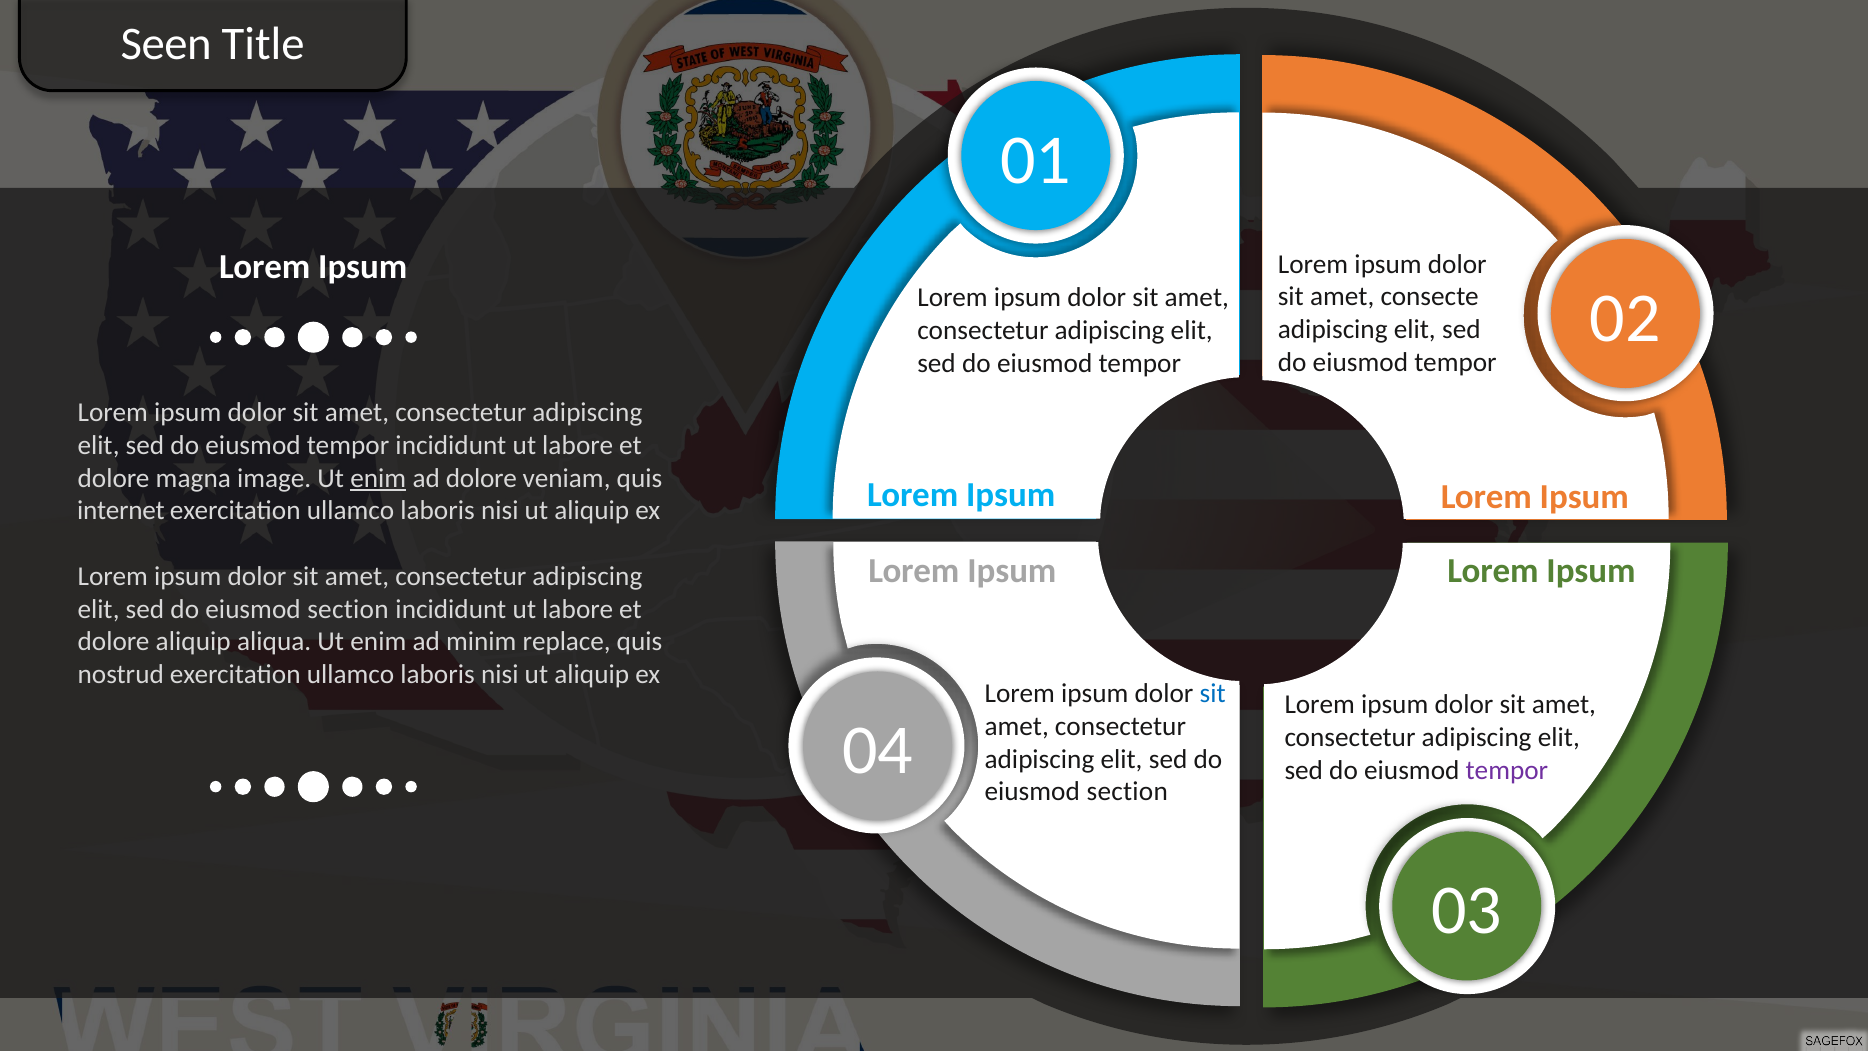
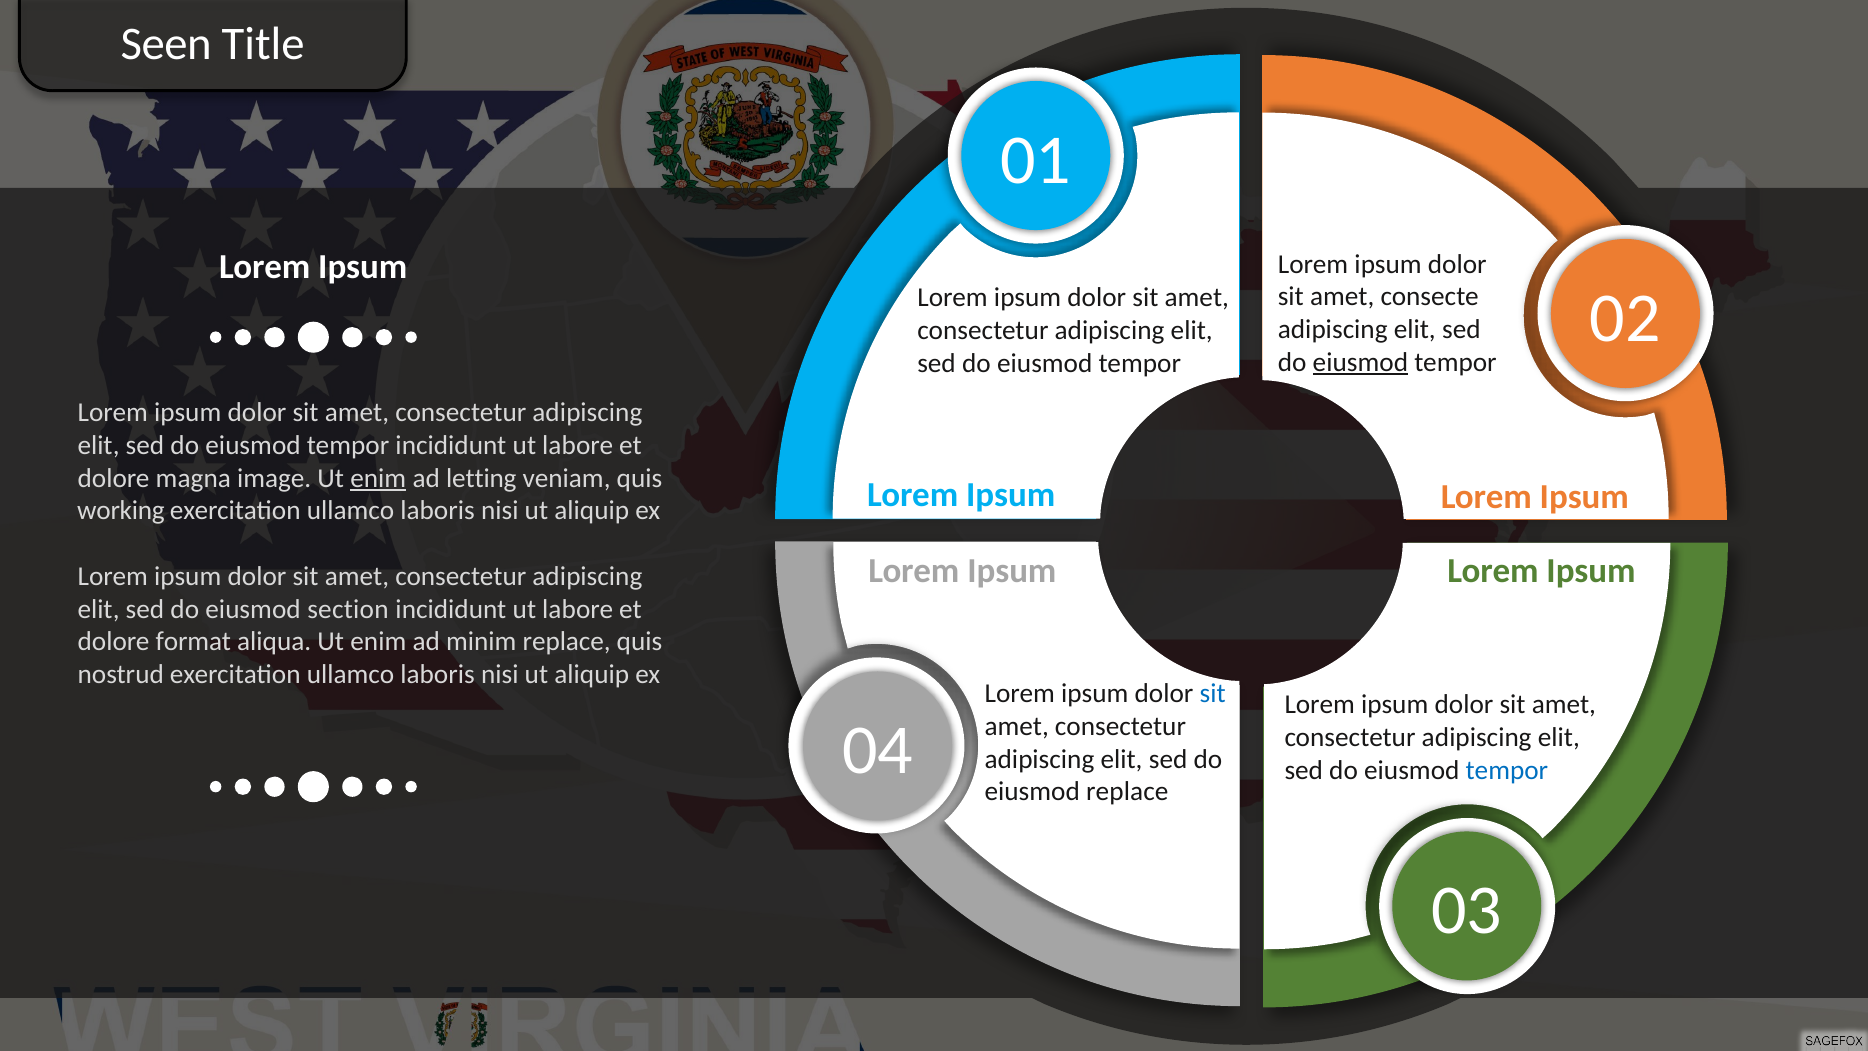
eiusmod at (1360, 362) underline: none -> present
ad dolore: dolore -> letting
internet: internet -> working
dolore aliquip: aliquip -> format
tempor at (1507, 770) colour: purple -> blue
section at (1127, 792): section -> replace
